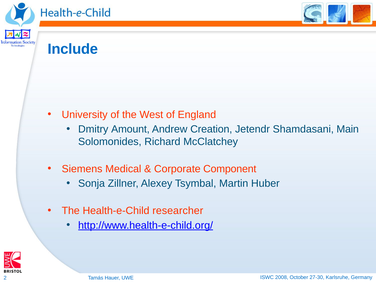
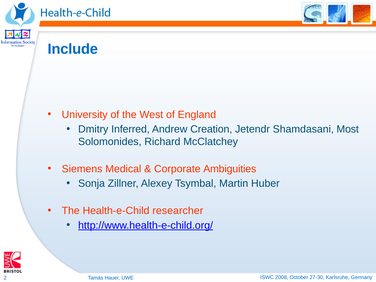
Amount: Amount -> Inferred
Main: Main -> Most
Component: Component -> Ambiguities
